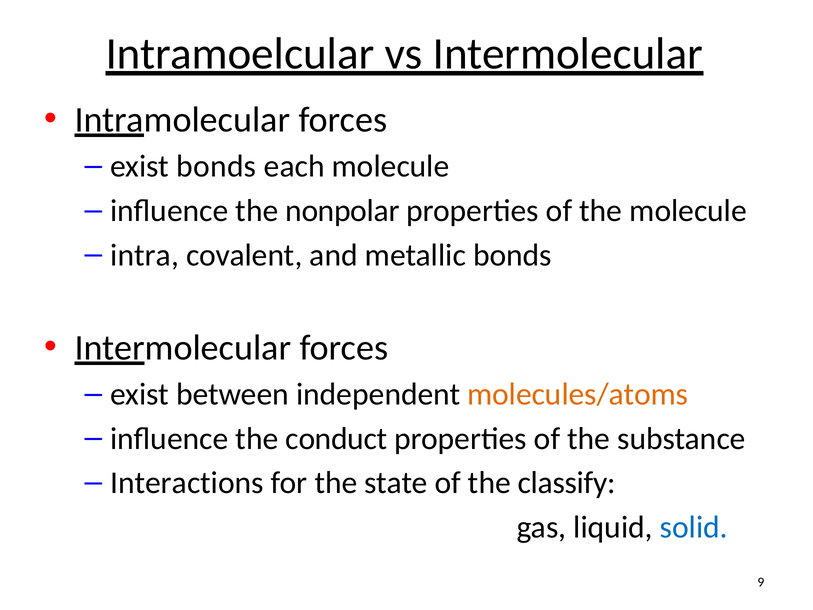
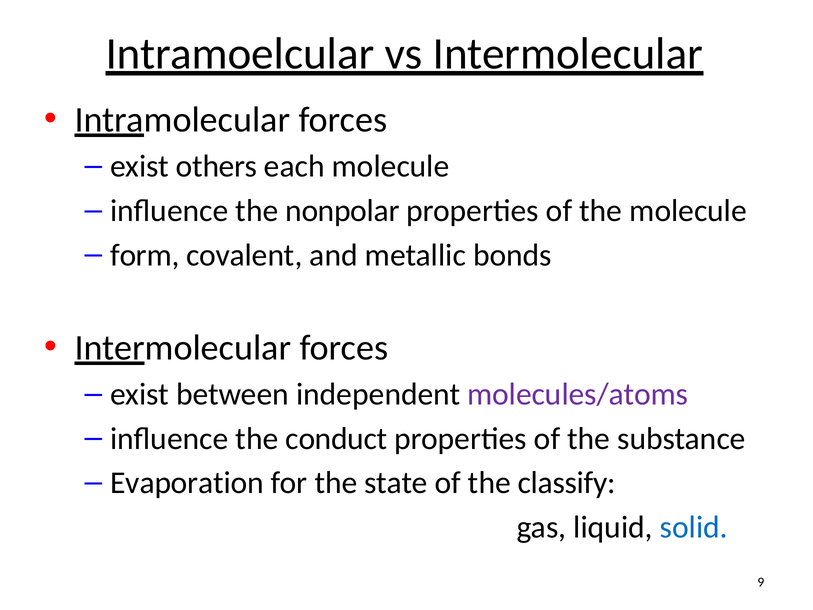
exist bonds: bonds -> others
intra: intra -> form
molecules/atoms colour: orange -> purple
Interactions: Interactions -> Evaporation
